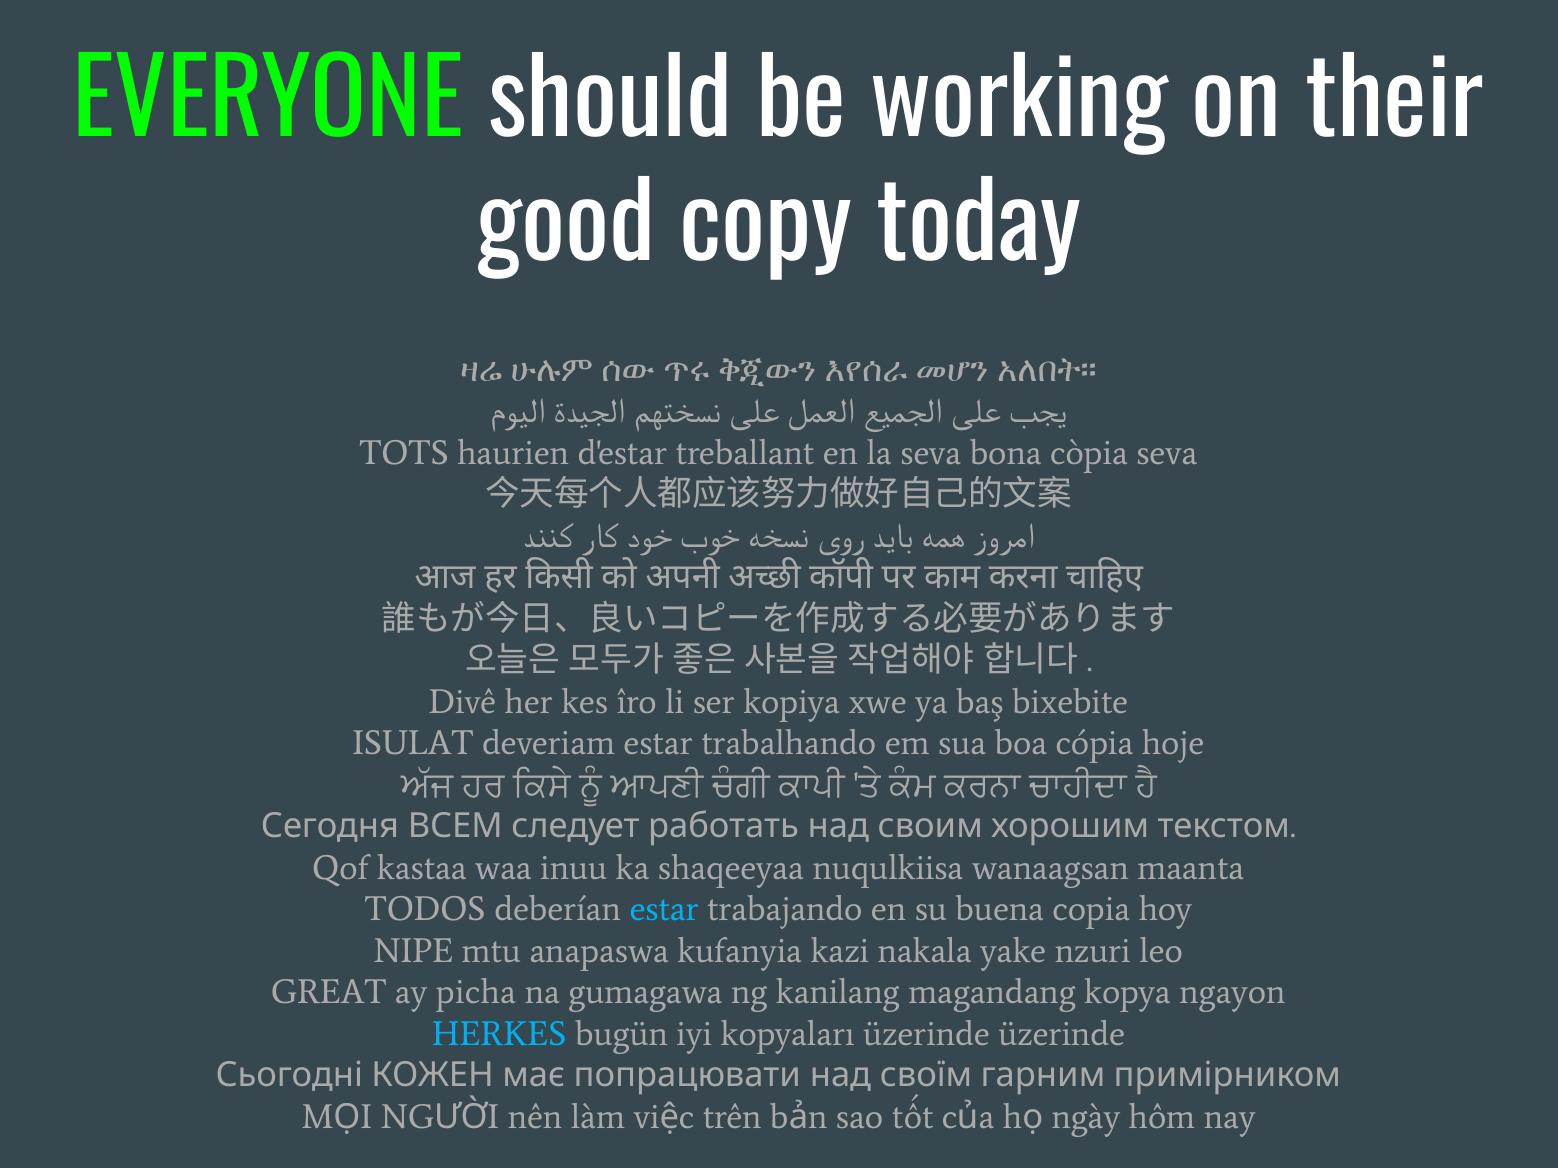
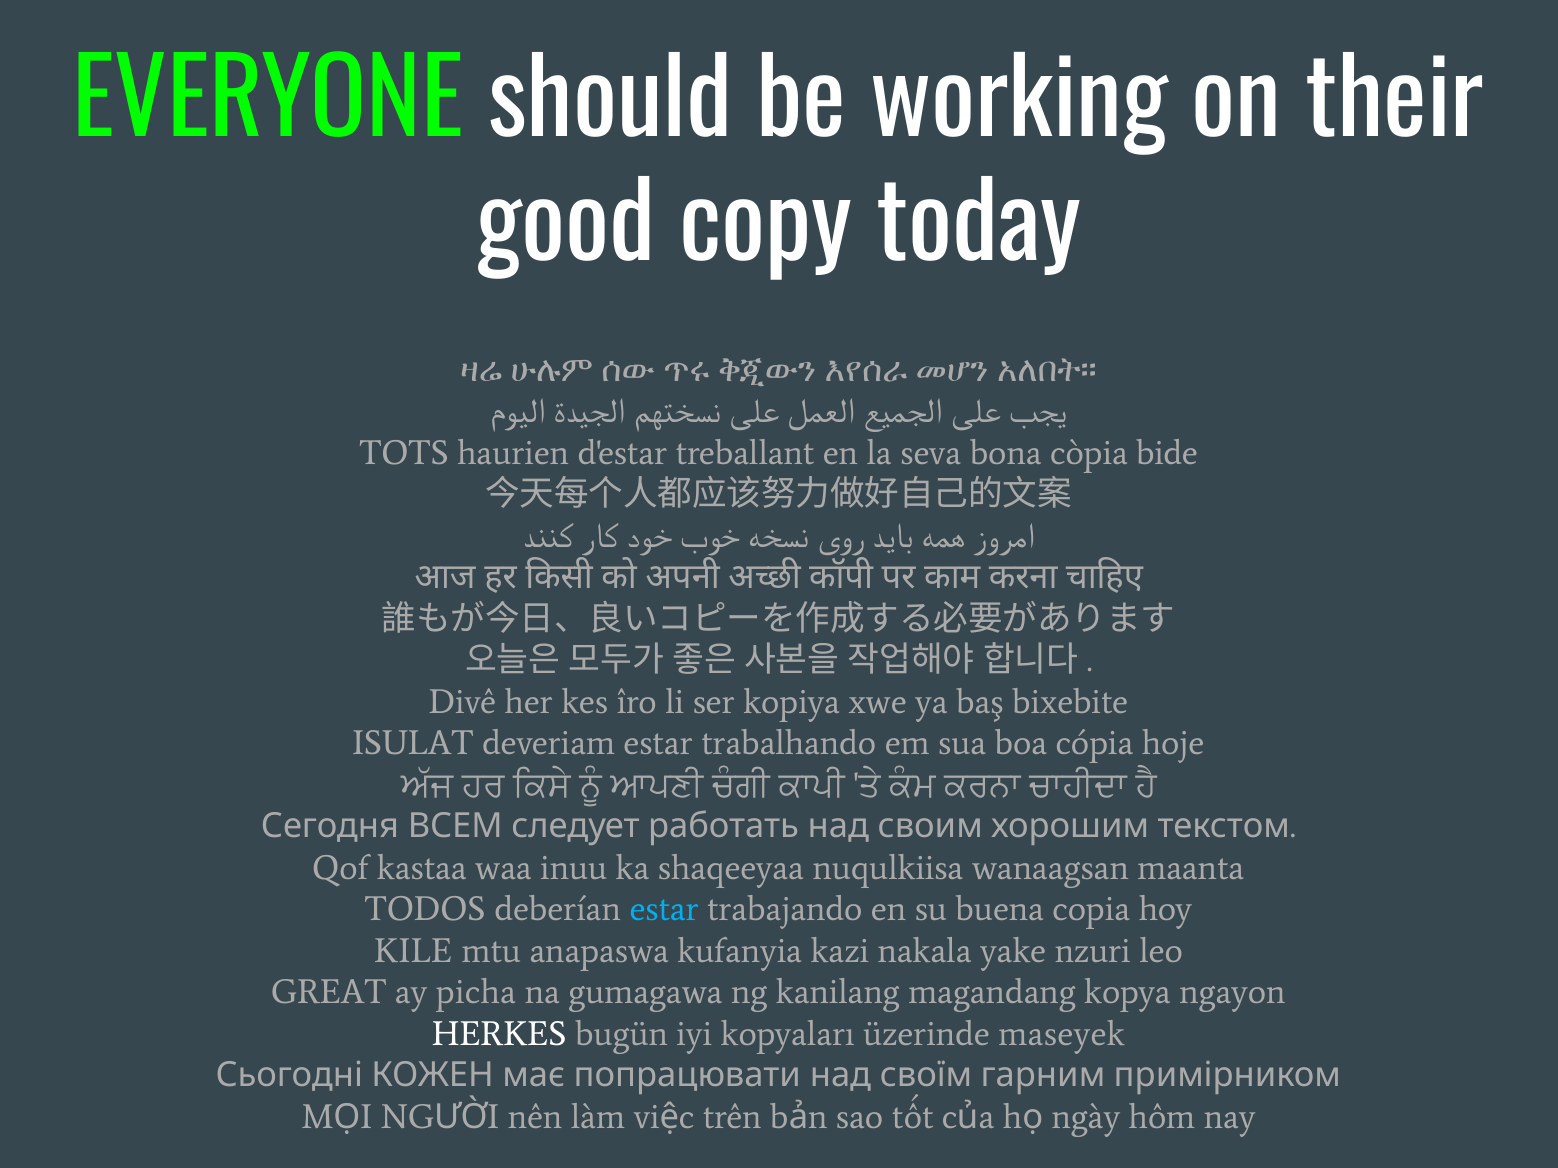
còpia seva: seva -> bide
NIPE: NIPE -> KILE
HERKES colour: light blue -> white
üzerinde üzerinde: üzerinde -> maseyek
